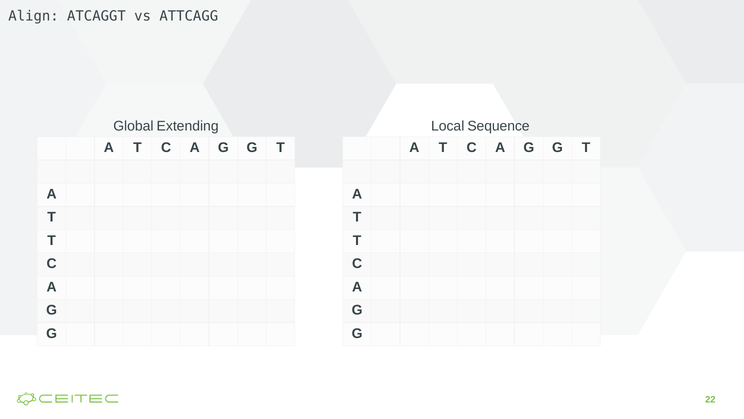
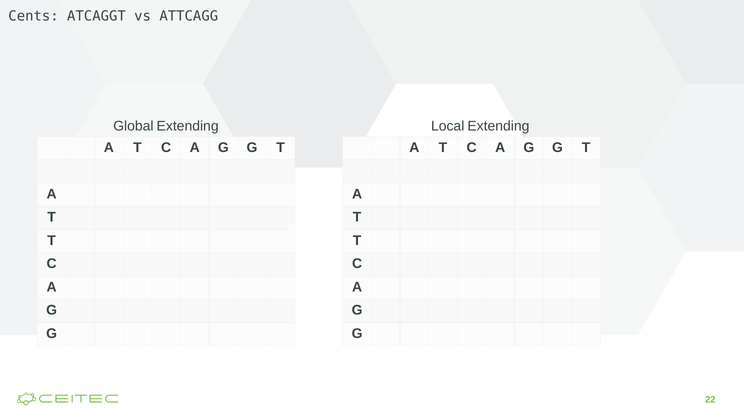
Align: Align -> Cents
Local Sequence: Sequence -> Extending
